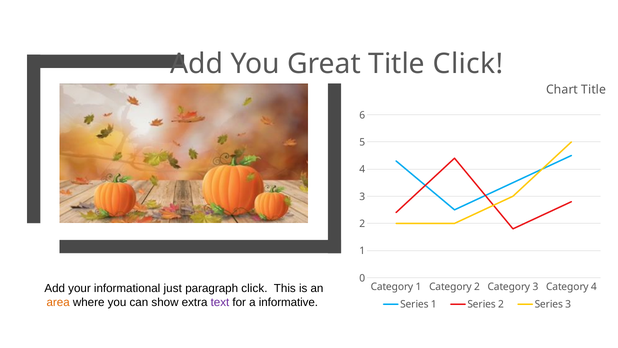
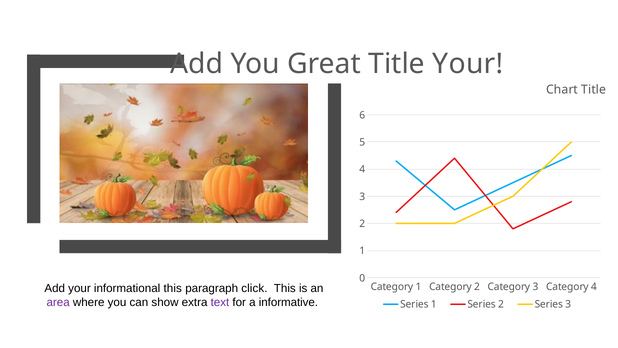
Title Click: Click -> Your
informational just: just -> this
area colour: orange -> purple
